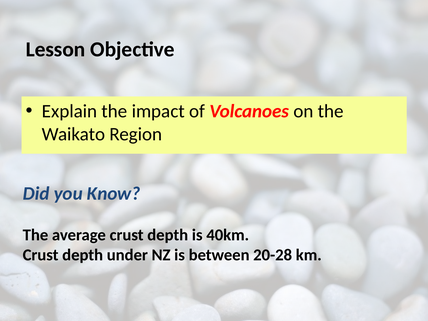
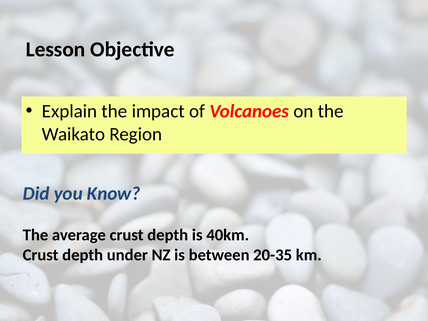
20-28: 20-28 -> 20-35
